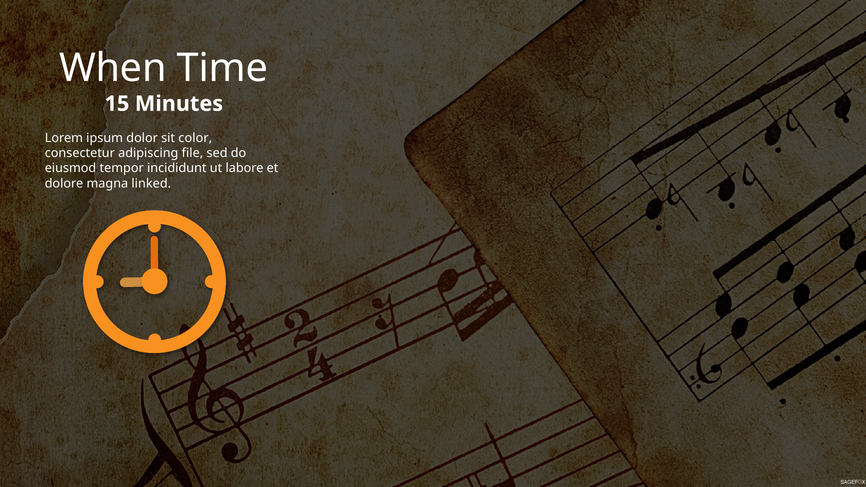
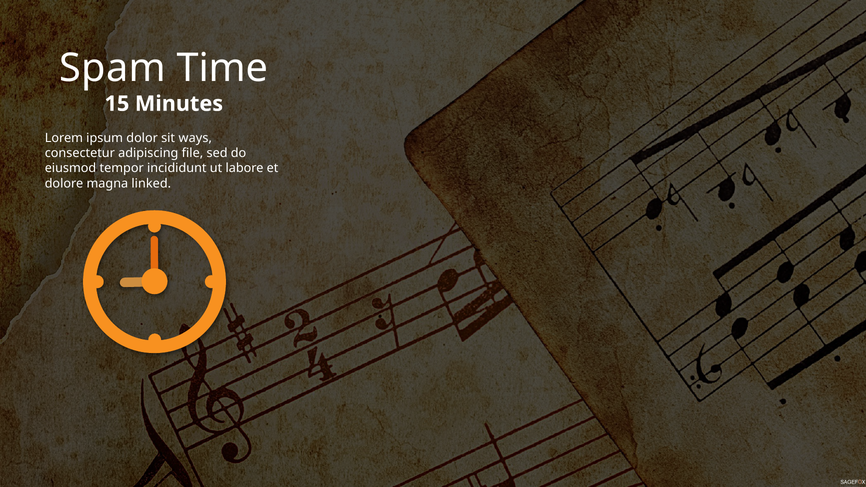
When: When -> Spam
color: color -> ways
